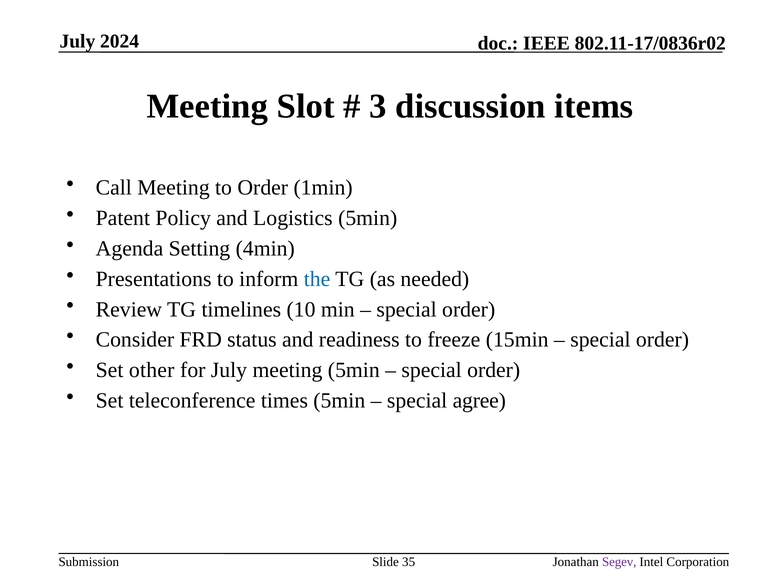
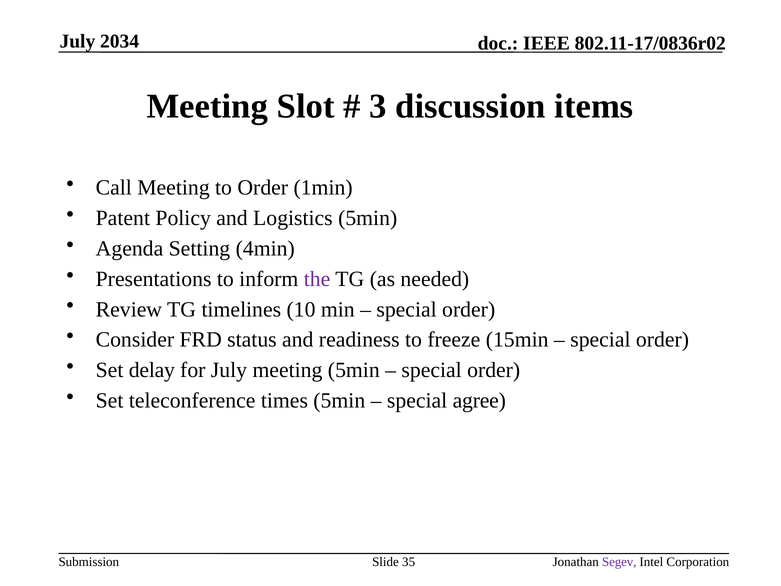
2024: 2024 -> 2034
the colour: blue -> purple
other: other -> delay
